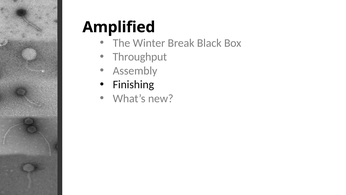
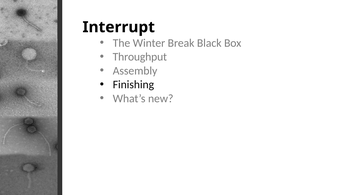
Amplified: Amplified -> Interrupt
